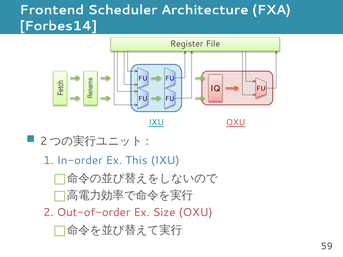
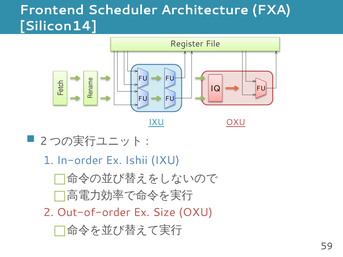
Forbes14: Forbes14 -> Silicon14
This: This -> Ishii
